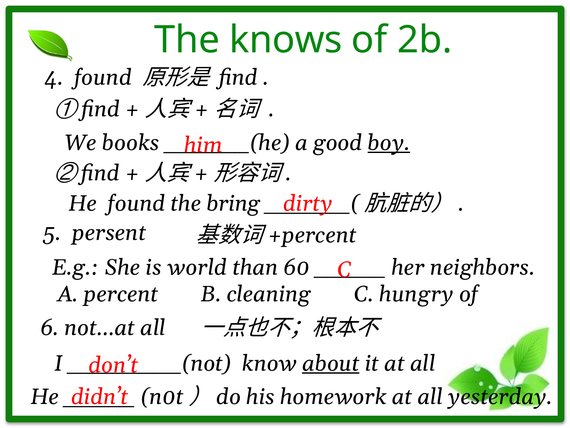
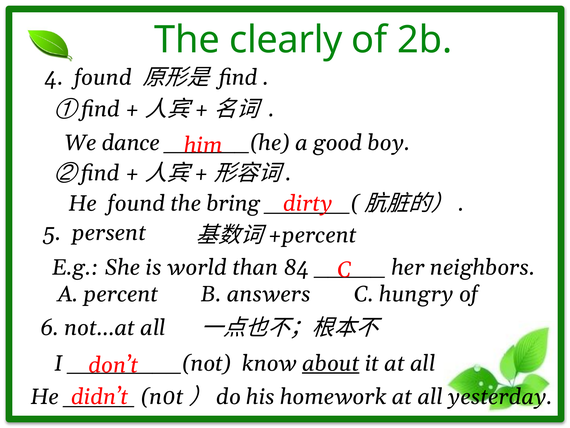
knows: knows -> clearly
books: books -> dance
boy underline: present -> none
60: 60 -> 84
cleaning: cleaning -> answers
